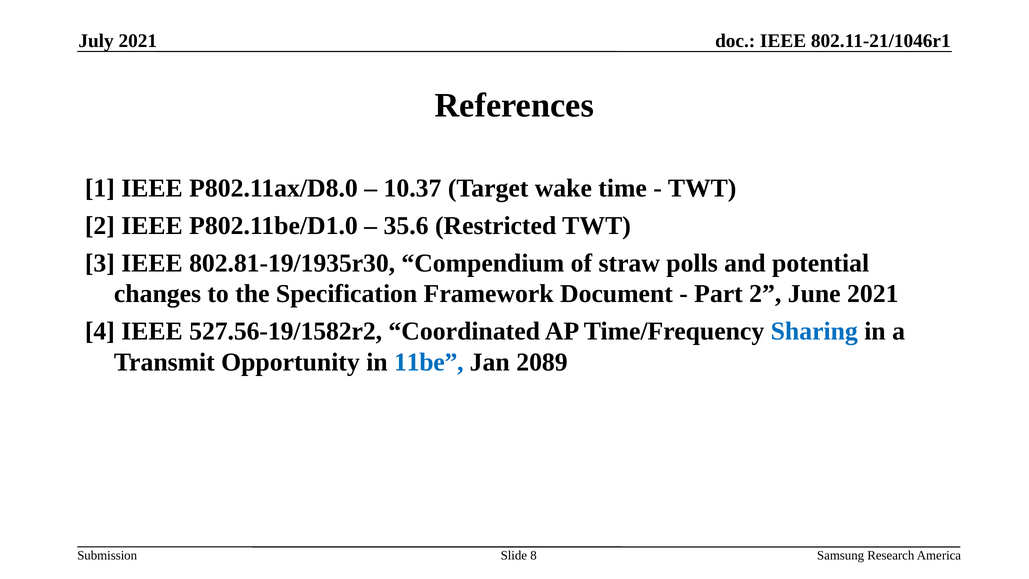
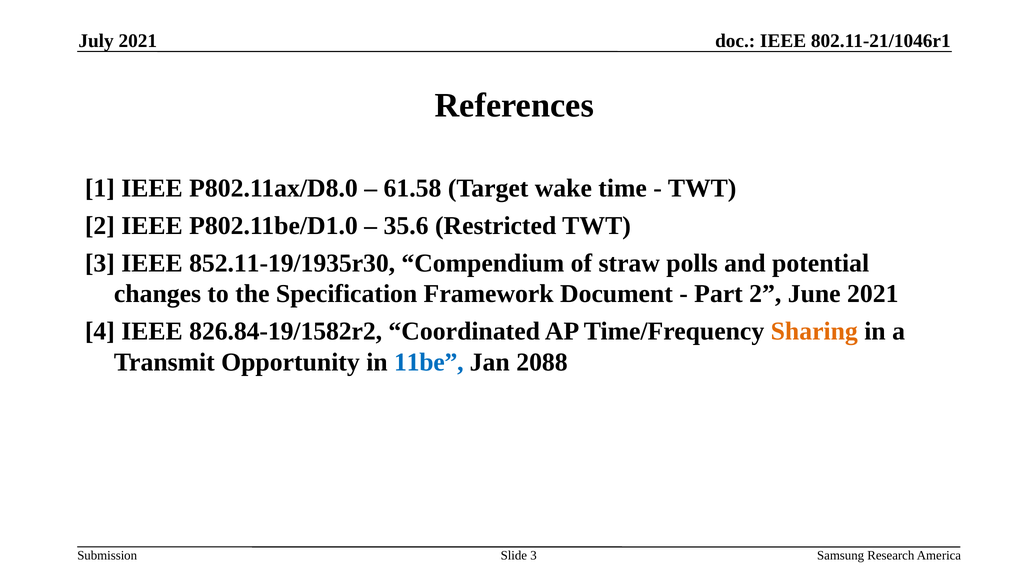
10.37: 10.37 -> 61.58
802.81-19/1935r30: 802.81-19/1935r30 -> 852.11-19/1935r30
527.56-19/1582r2: 527.56-19/1582r2 -> 826.84-19/1582r2
Sharing colour: blue -> orange
2089: 2089 -> 2088
Slide 8: 8 -> 3
